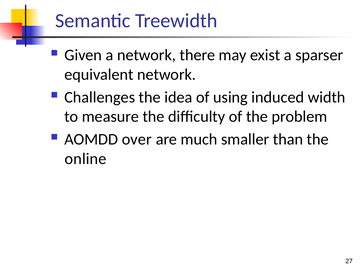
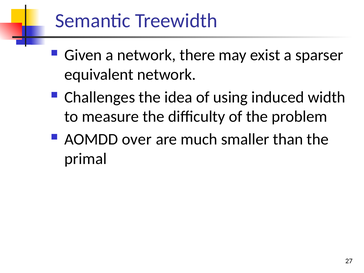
online: online -> primal
